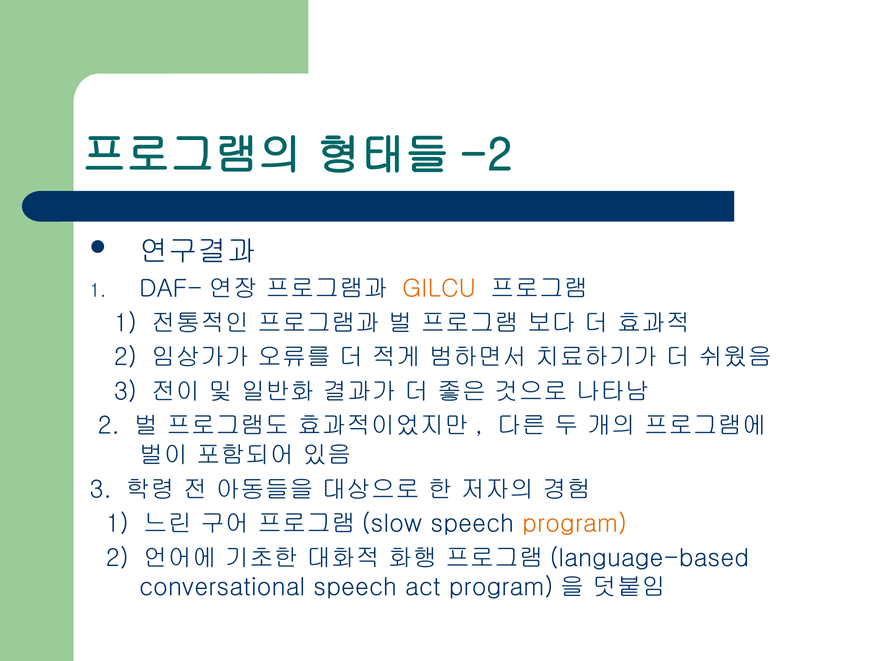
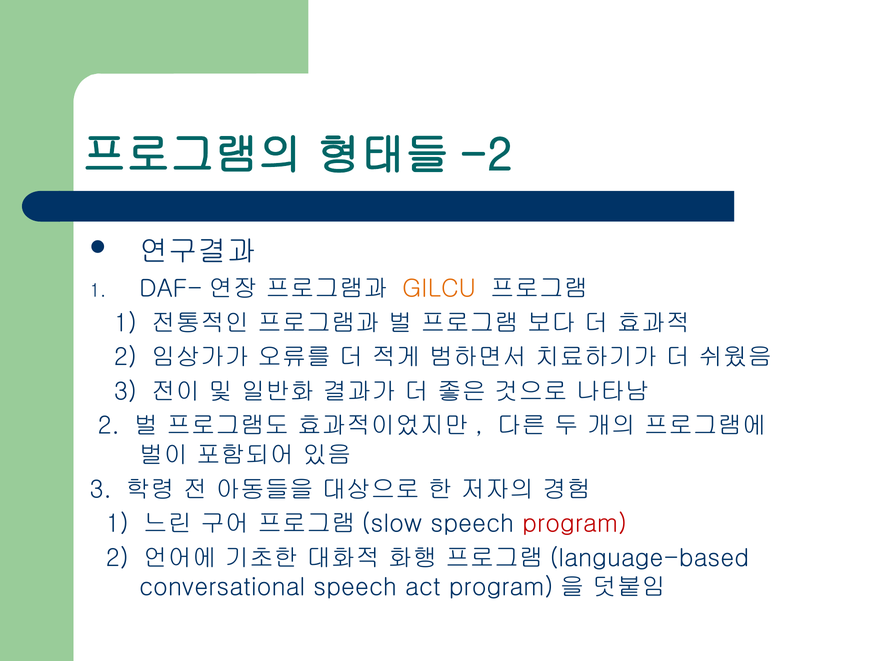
program at (575, 524) colour: orange -> red
